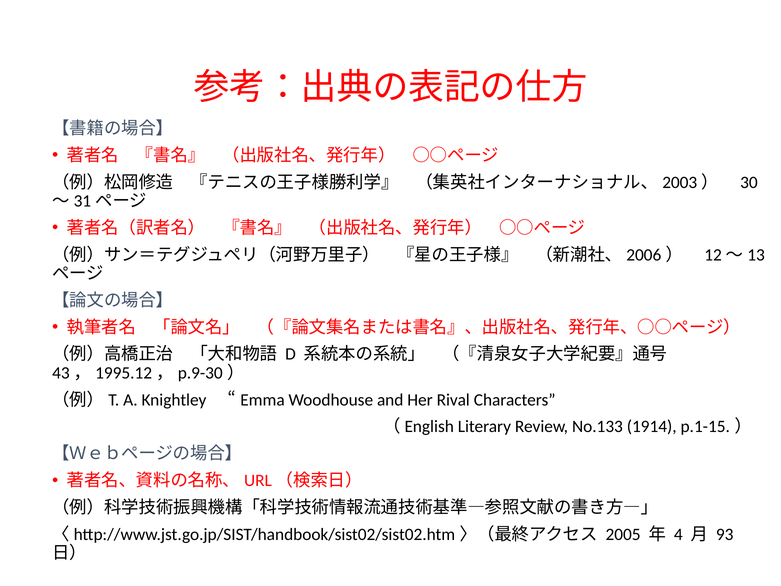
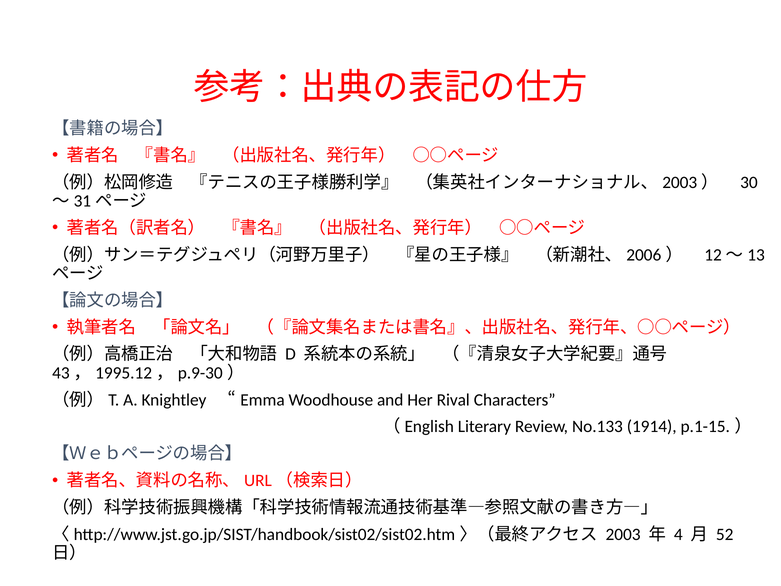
2005: 2005 -> 2003
93: 93 -> 52
